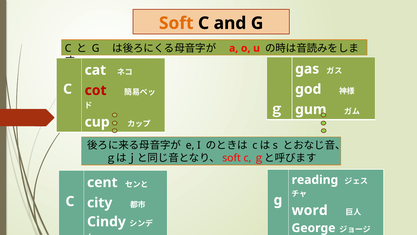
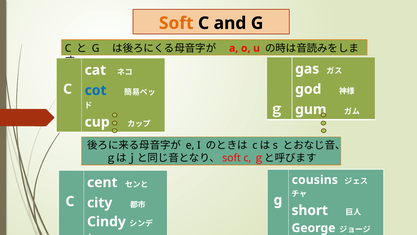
cot colour: red -> blue
reading: reading -> cousins
word: word -> short
